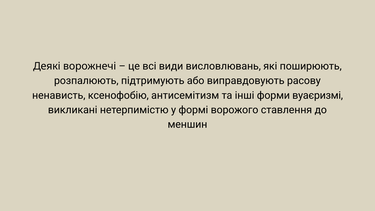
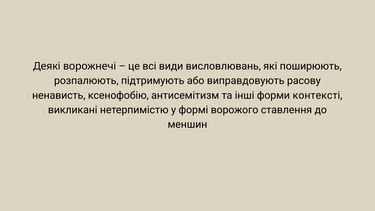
вуаєризмі: вуаєризмі -> контексті
